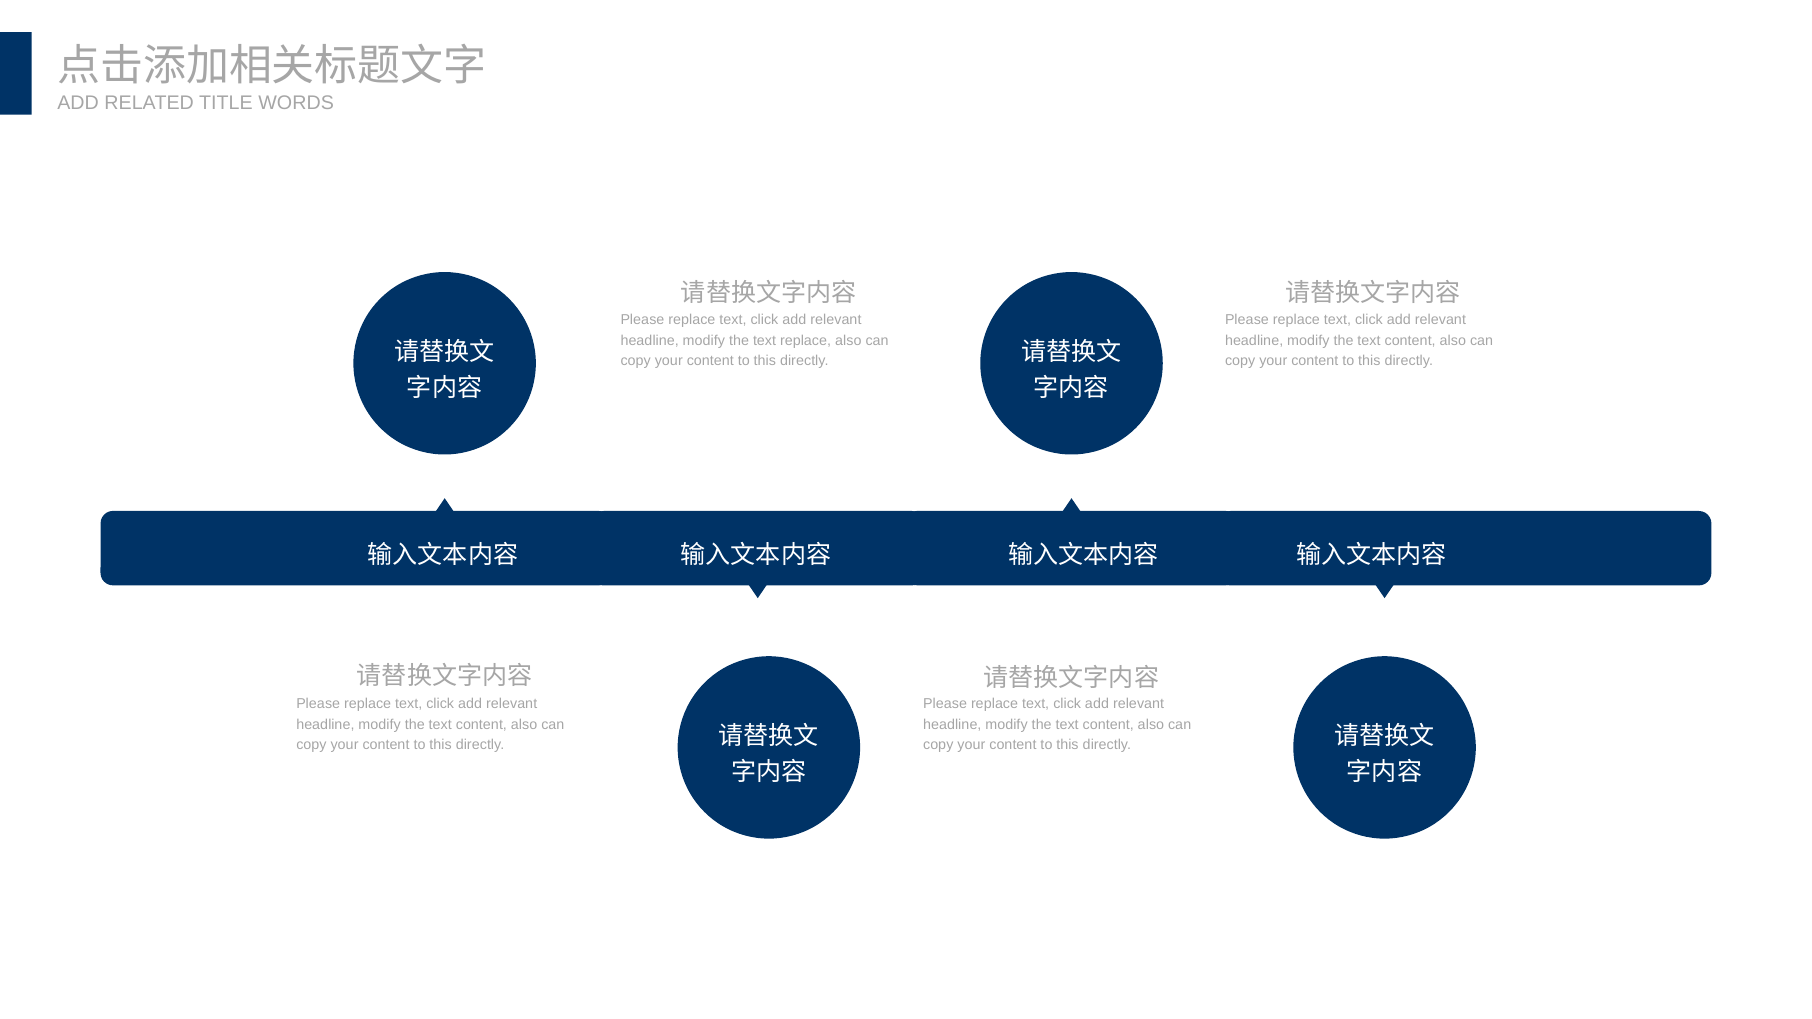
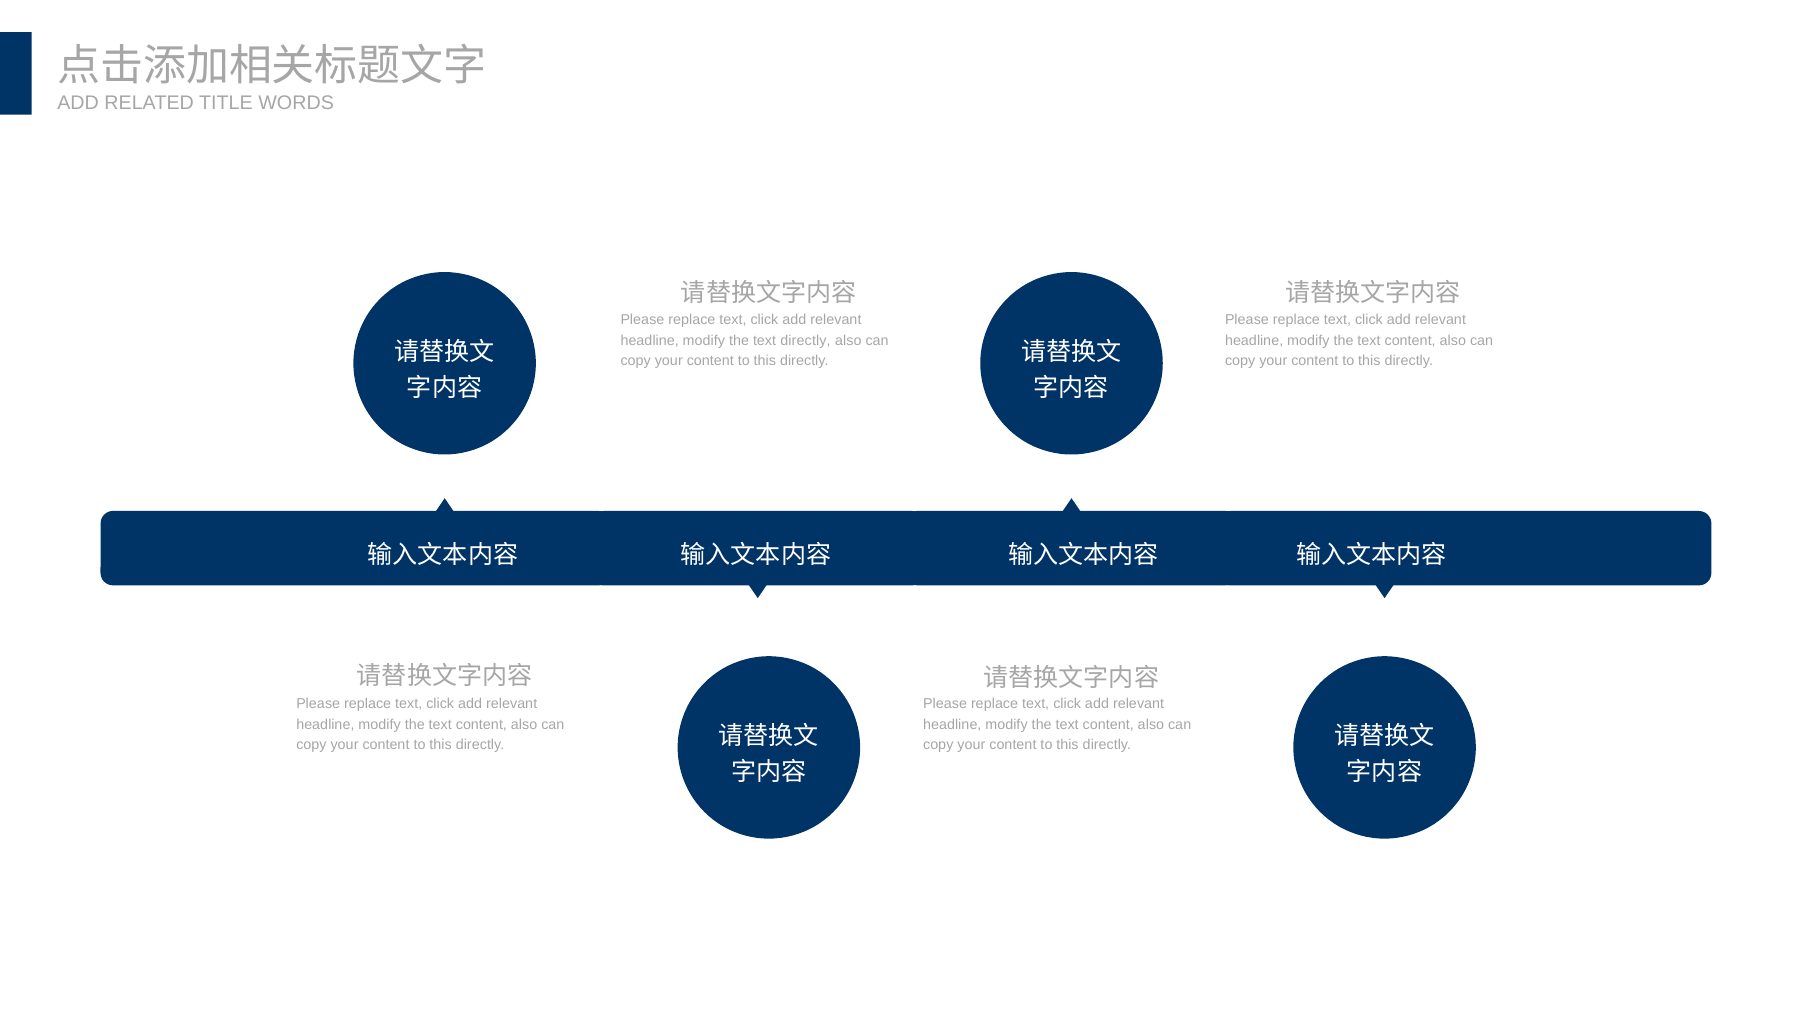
text replace: replace -> directly
